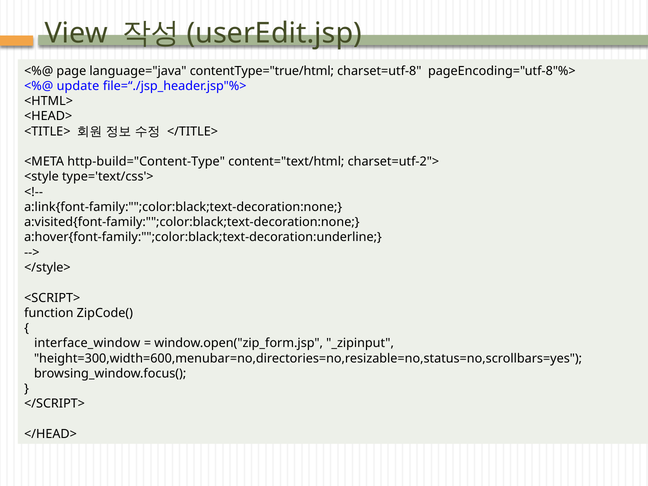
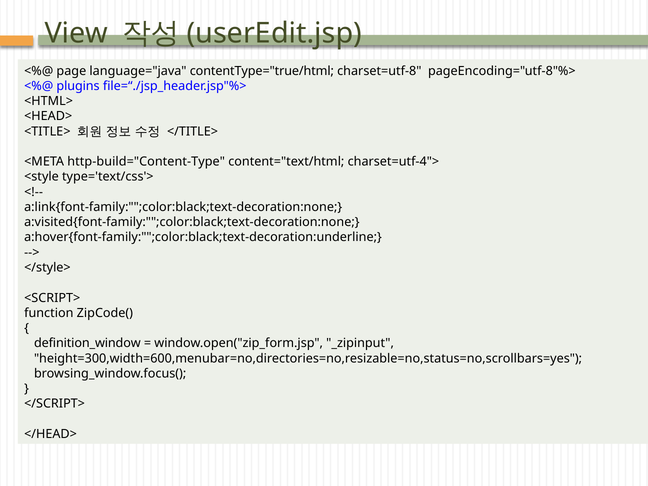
update: update -> plugins
charset=utf-2">: charset=utf-2"> -> charset=utf-4">
interface_window: interface_window -> definition_window
